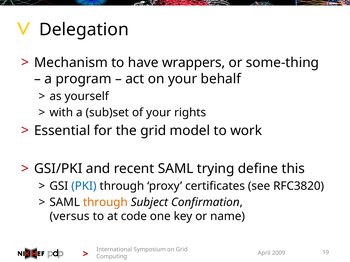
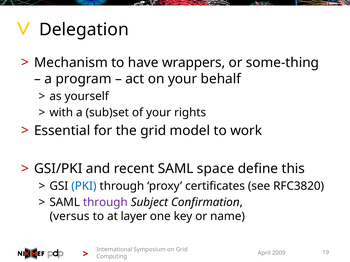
trying: trying -> space
through at (105, 203) colour: orange -> purple
code: code -> layer
